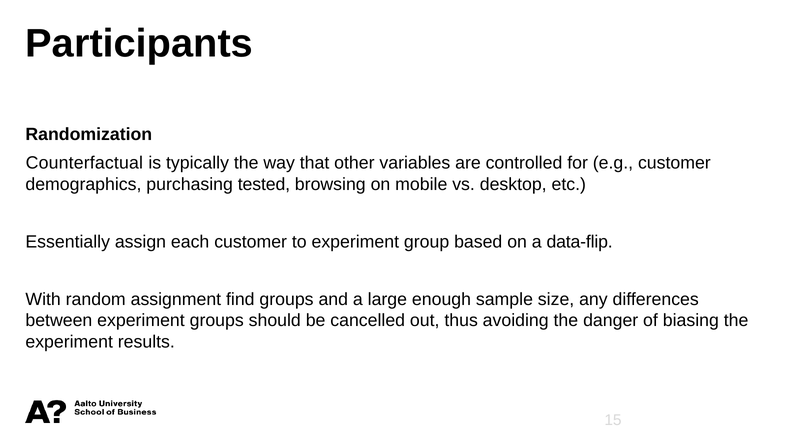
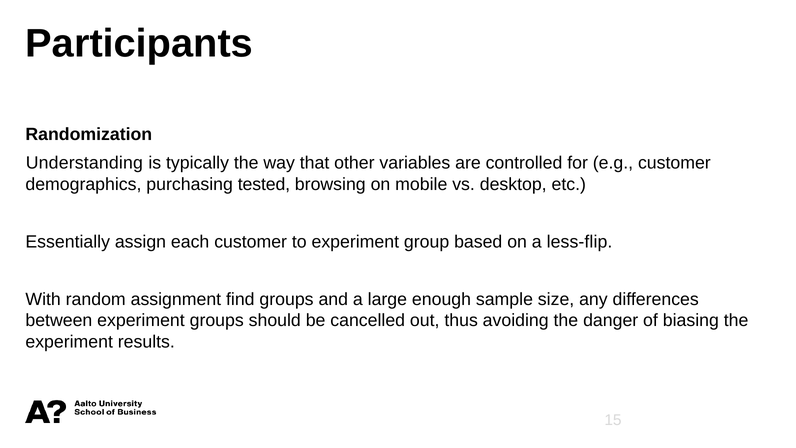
Counterfactual: Counterfactual -> Understanding
data-flip: data-flip -> less-flip
